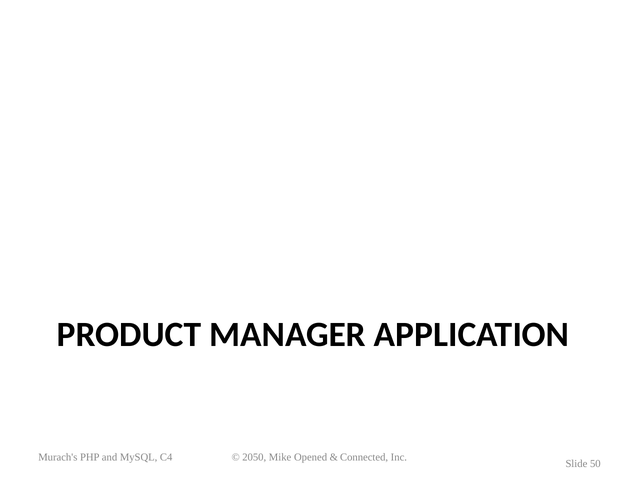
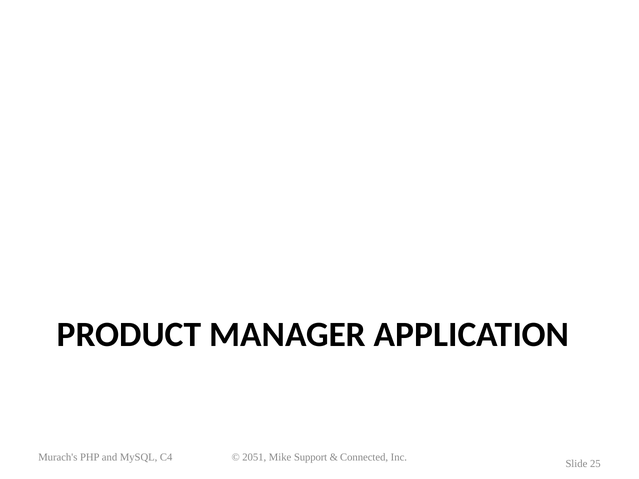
2050: 2050 -> 2051
Opened: Opened -> Support
50: 50 -> 25
